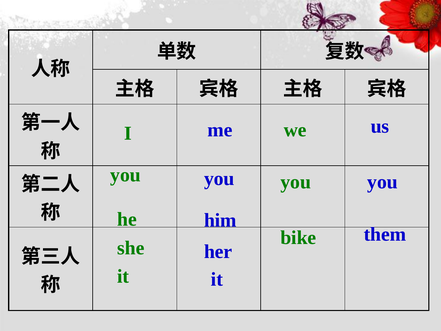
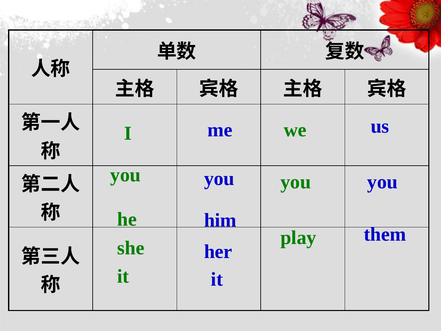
bike: bike -> play
